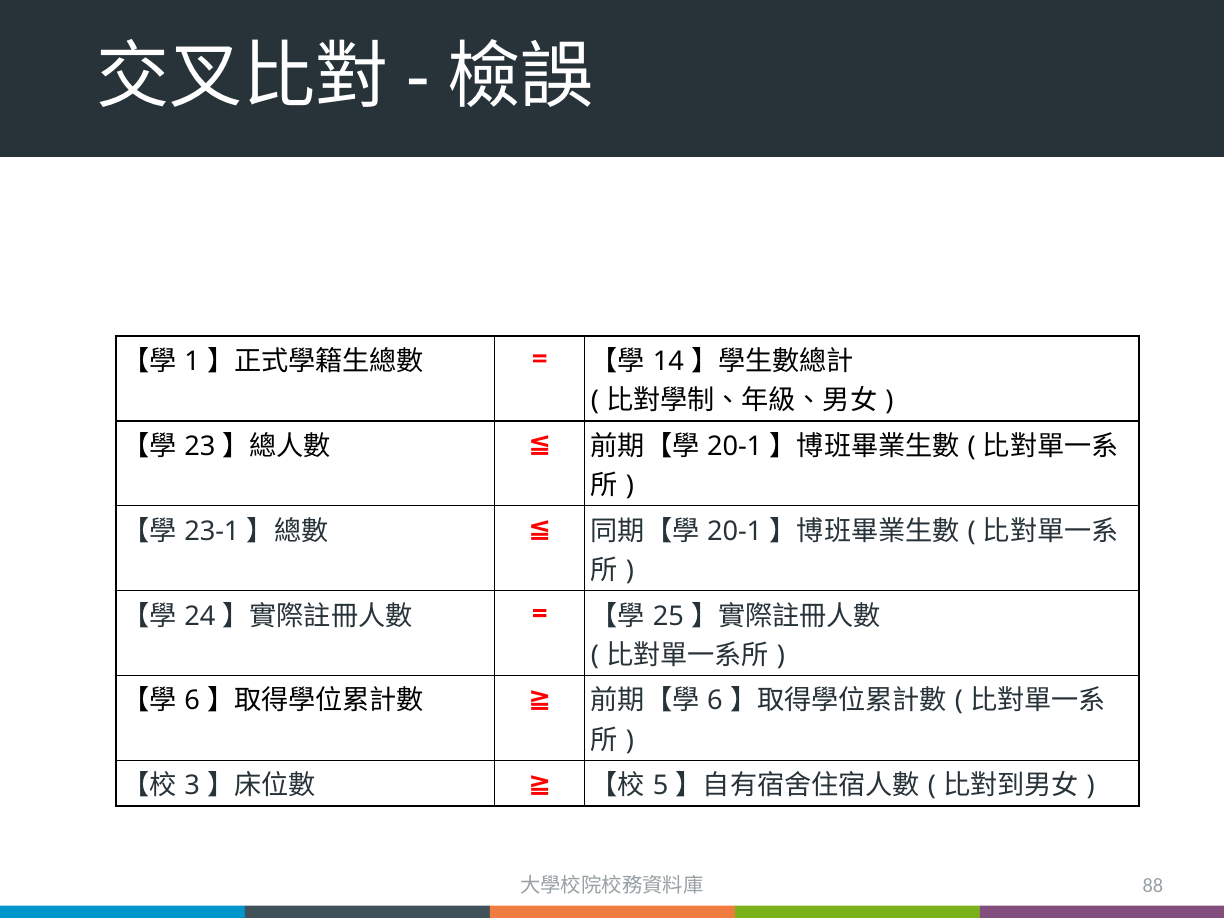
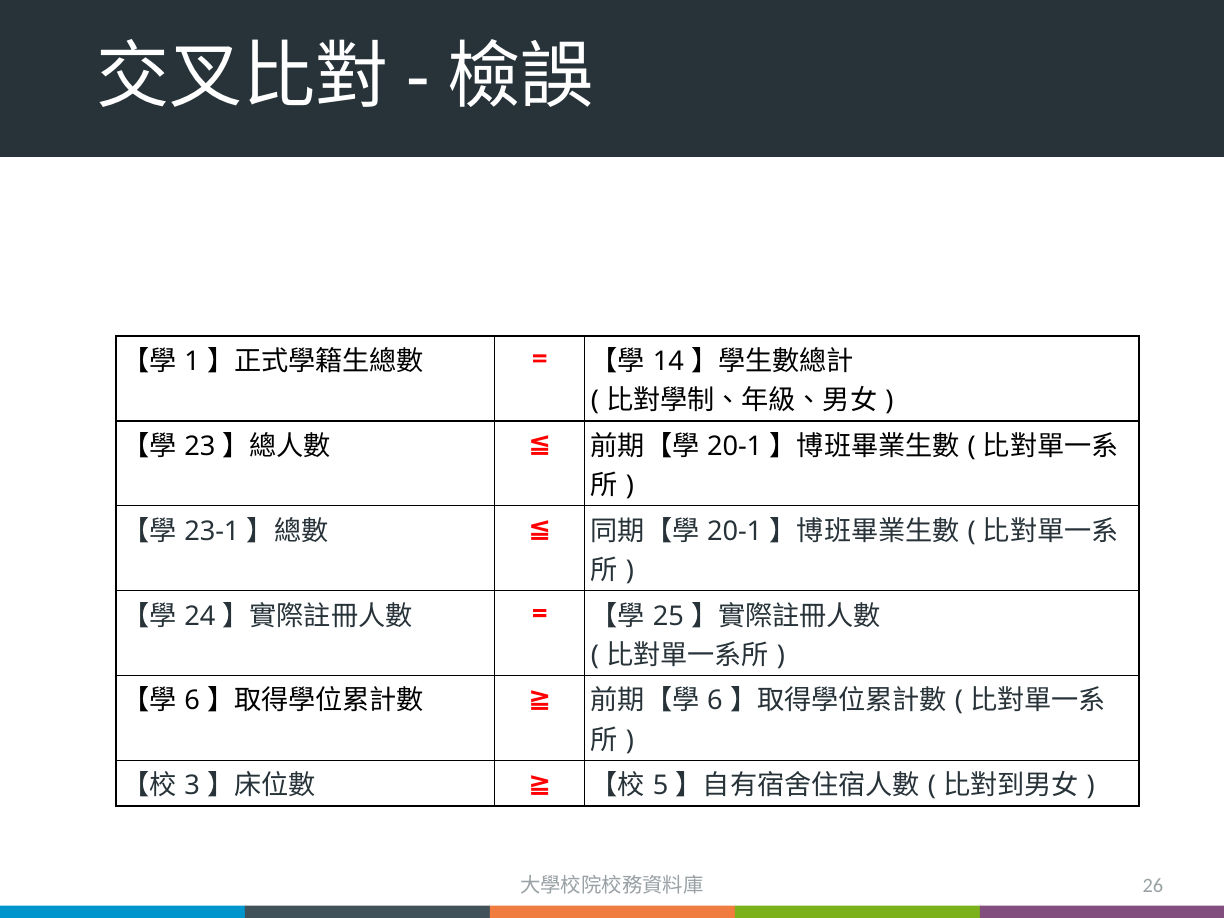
88: 88 -> 26
